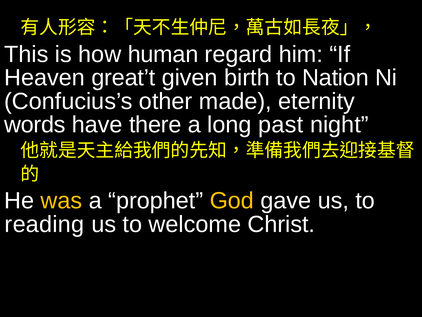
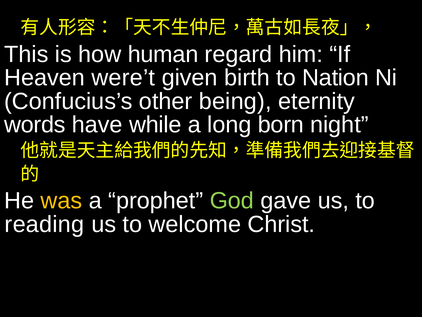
great’t: great’t -> were’t
made: made -> being
there: there -> while
past: past -> born
God colour: yellow -> light green
